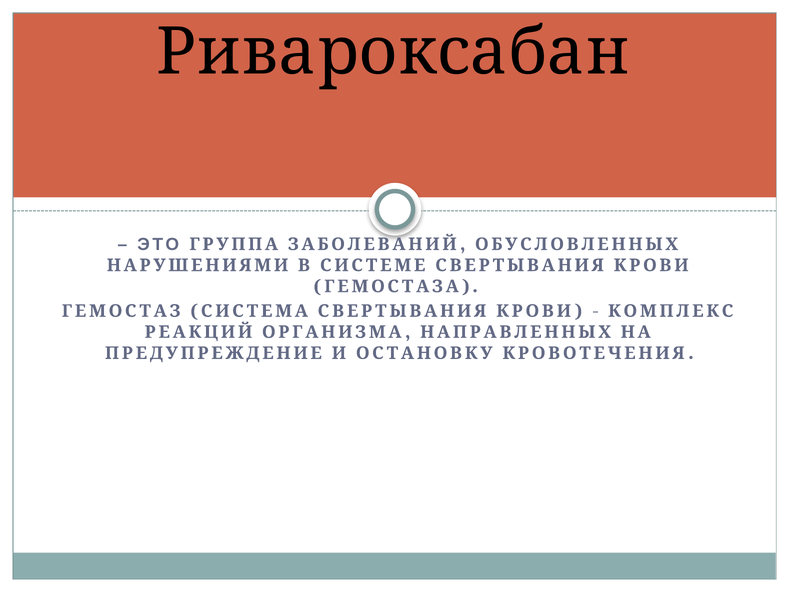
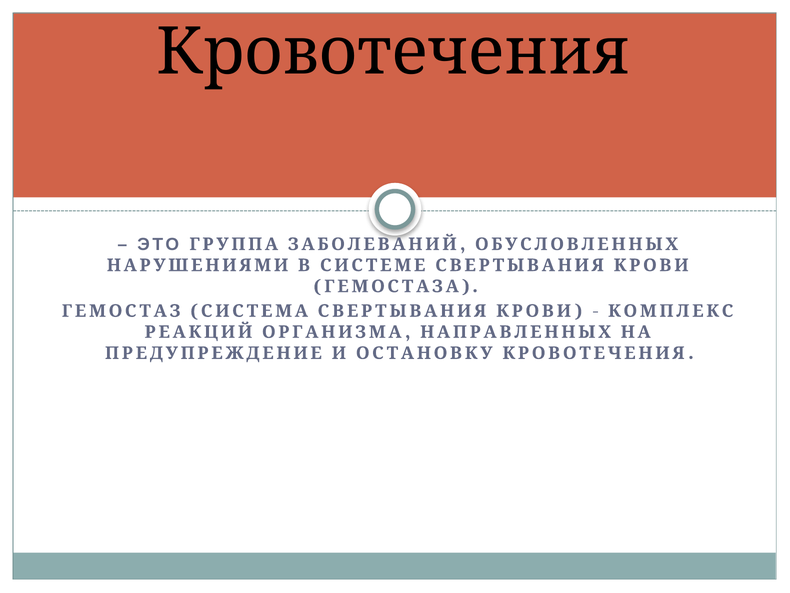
Ривароксабан at (393, 52): Ривароксабан -> Кровотечения
